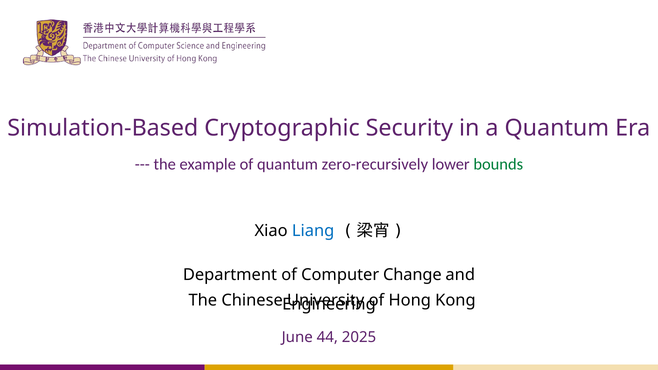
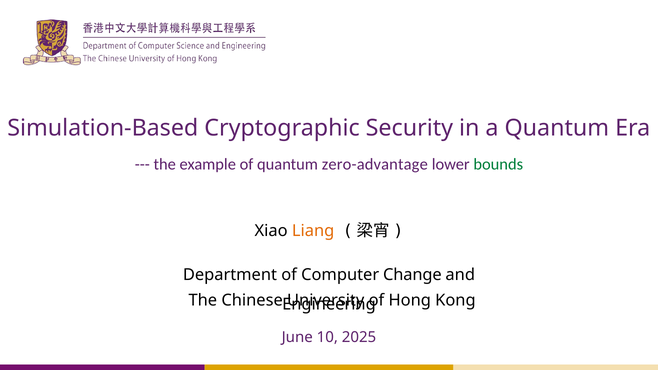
zero-recursively: zero-recursively -> zero-advantage
Liang colour: blue -> orange
44: 44 -> 10
